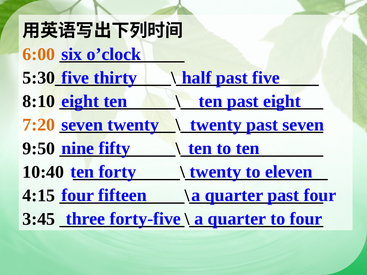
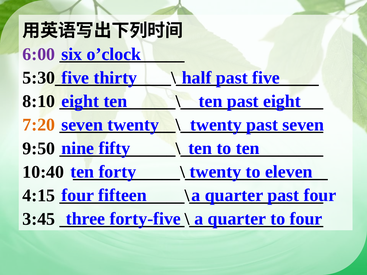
6:00 colour: orange -> purple
